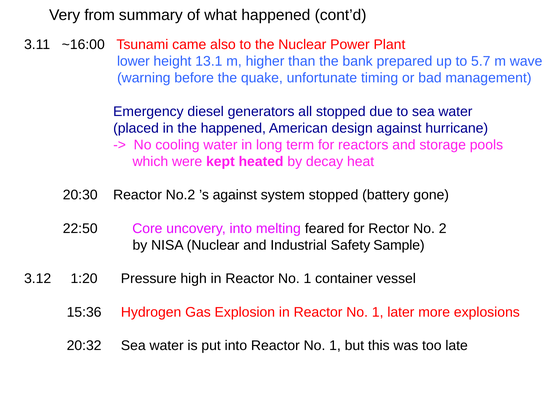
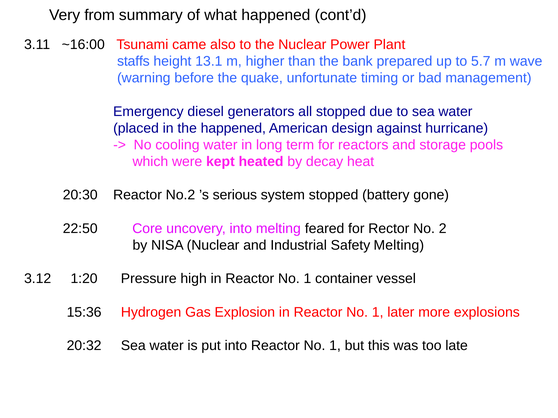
lower: lower -> staffs
’s against: against -> serious
Safety Sample: Sample -> Melting
